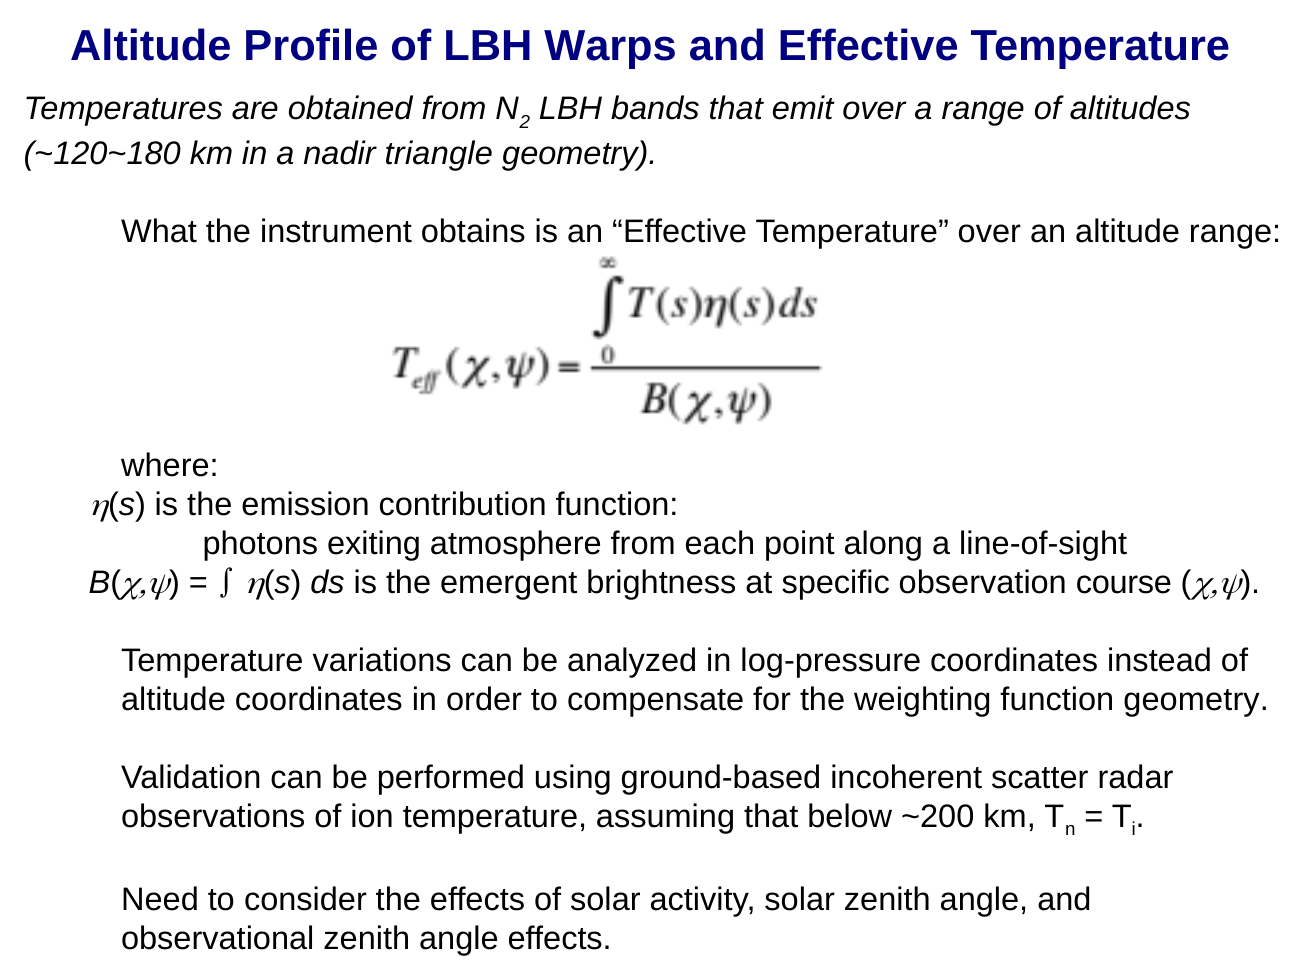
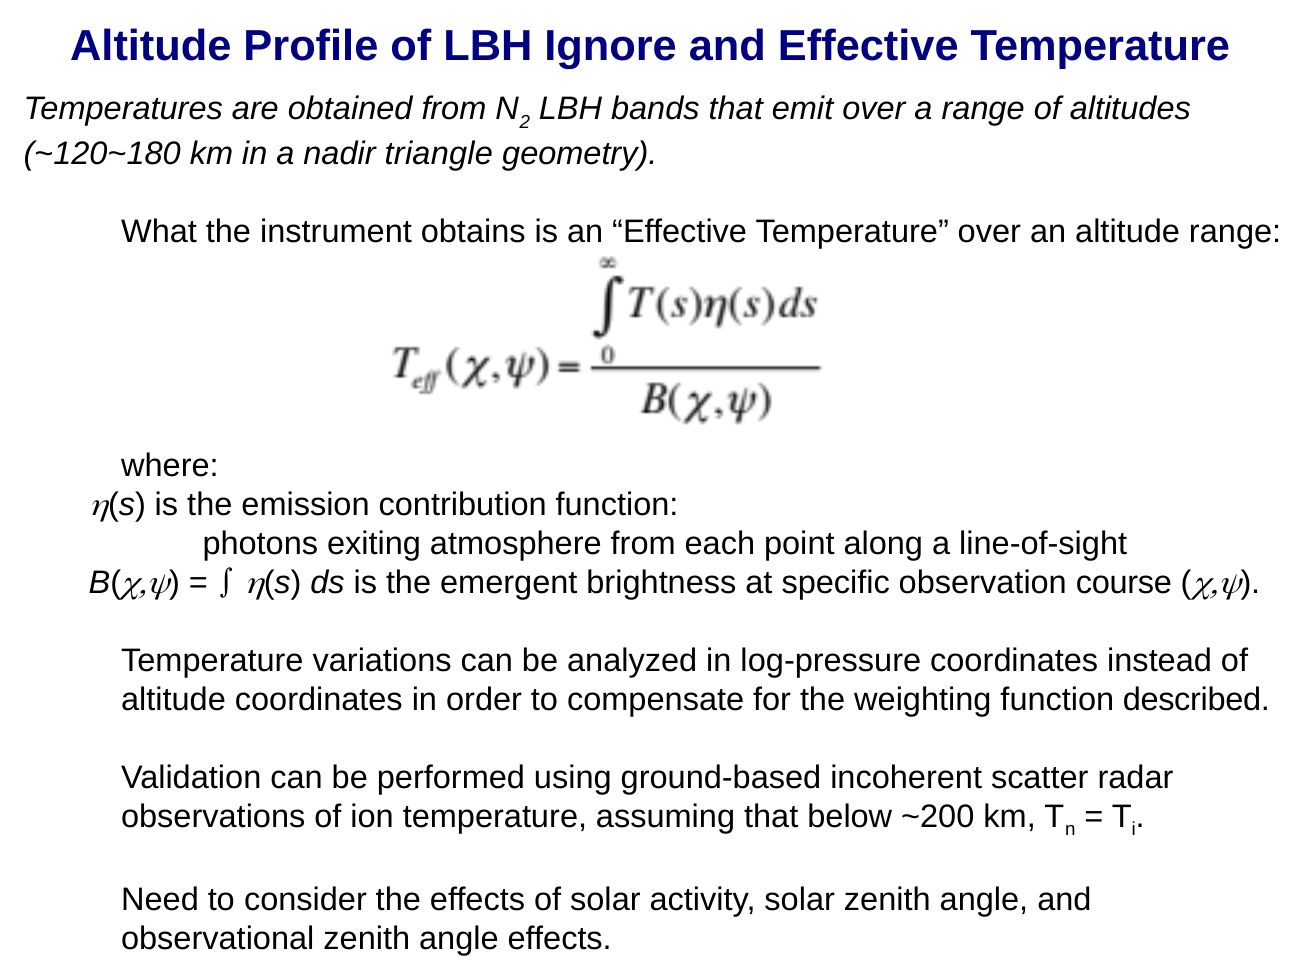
Warps: Warps -> Ignore
function geometry: geometry -> described
